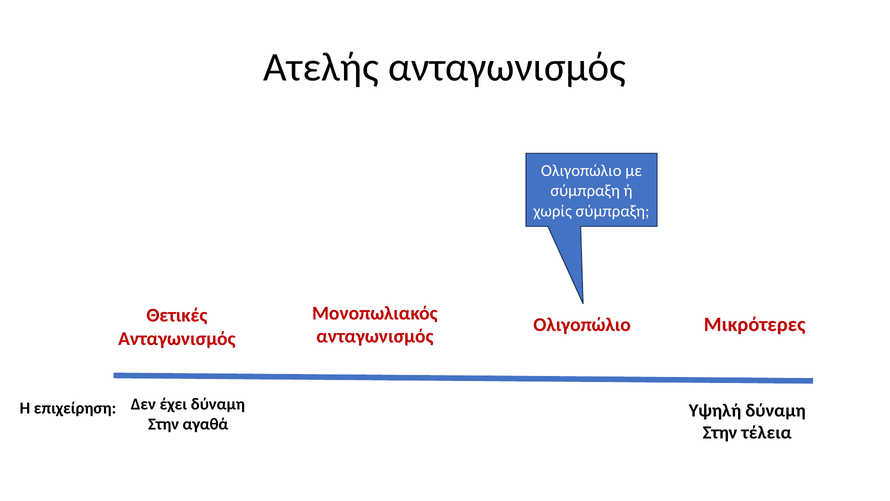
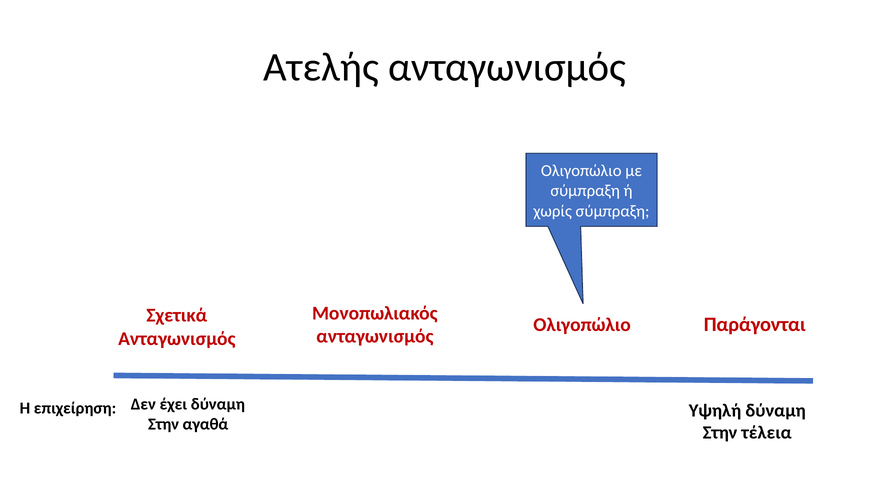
Θετικές: Θετικές -> Σχετικά
Μικρότερες: Μικρότερες -> Παράγονται
